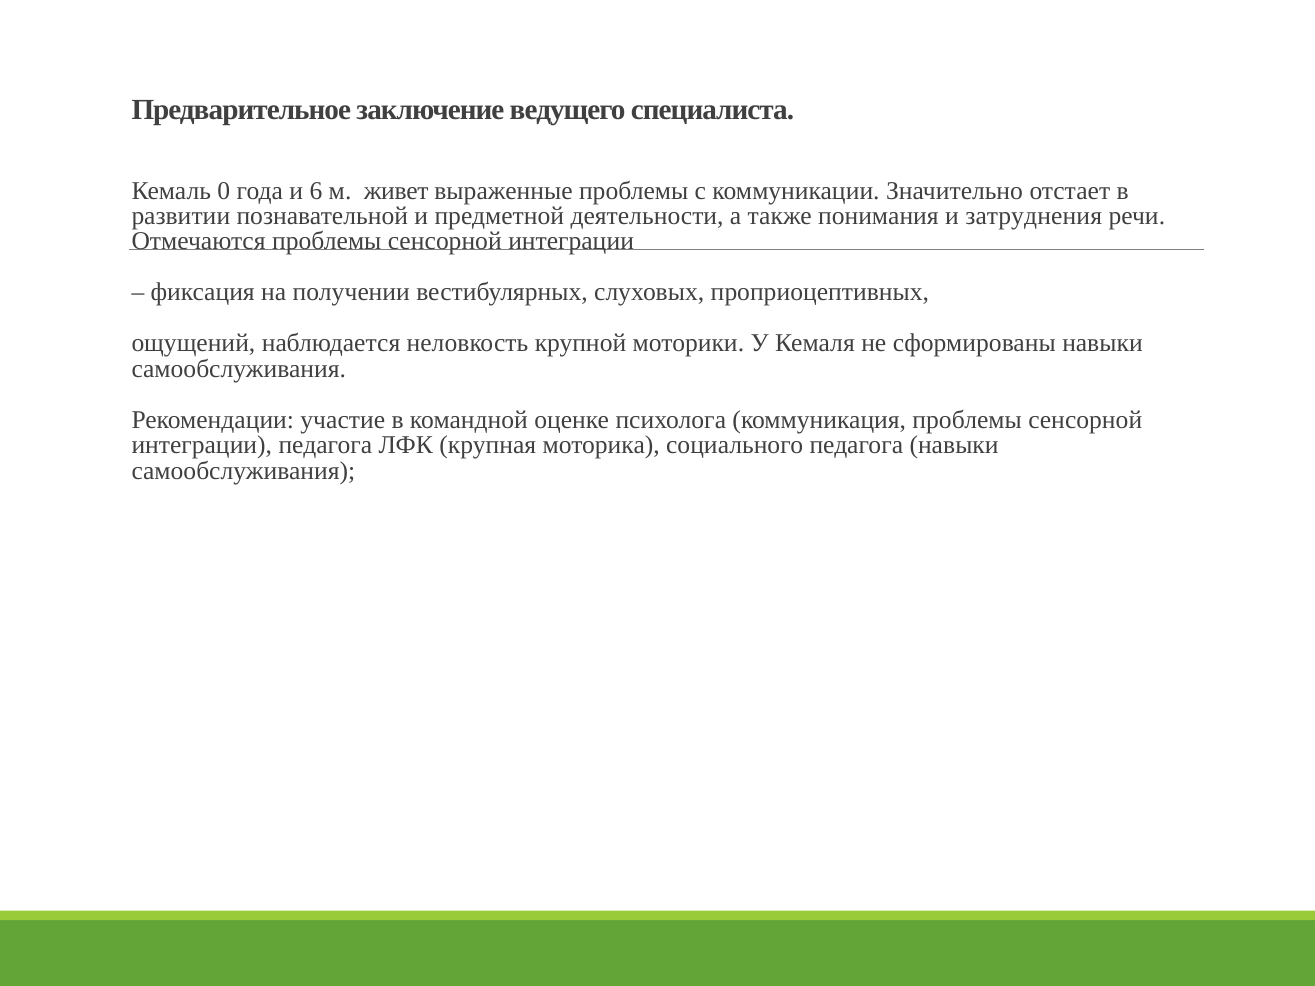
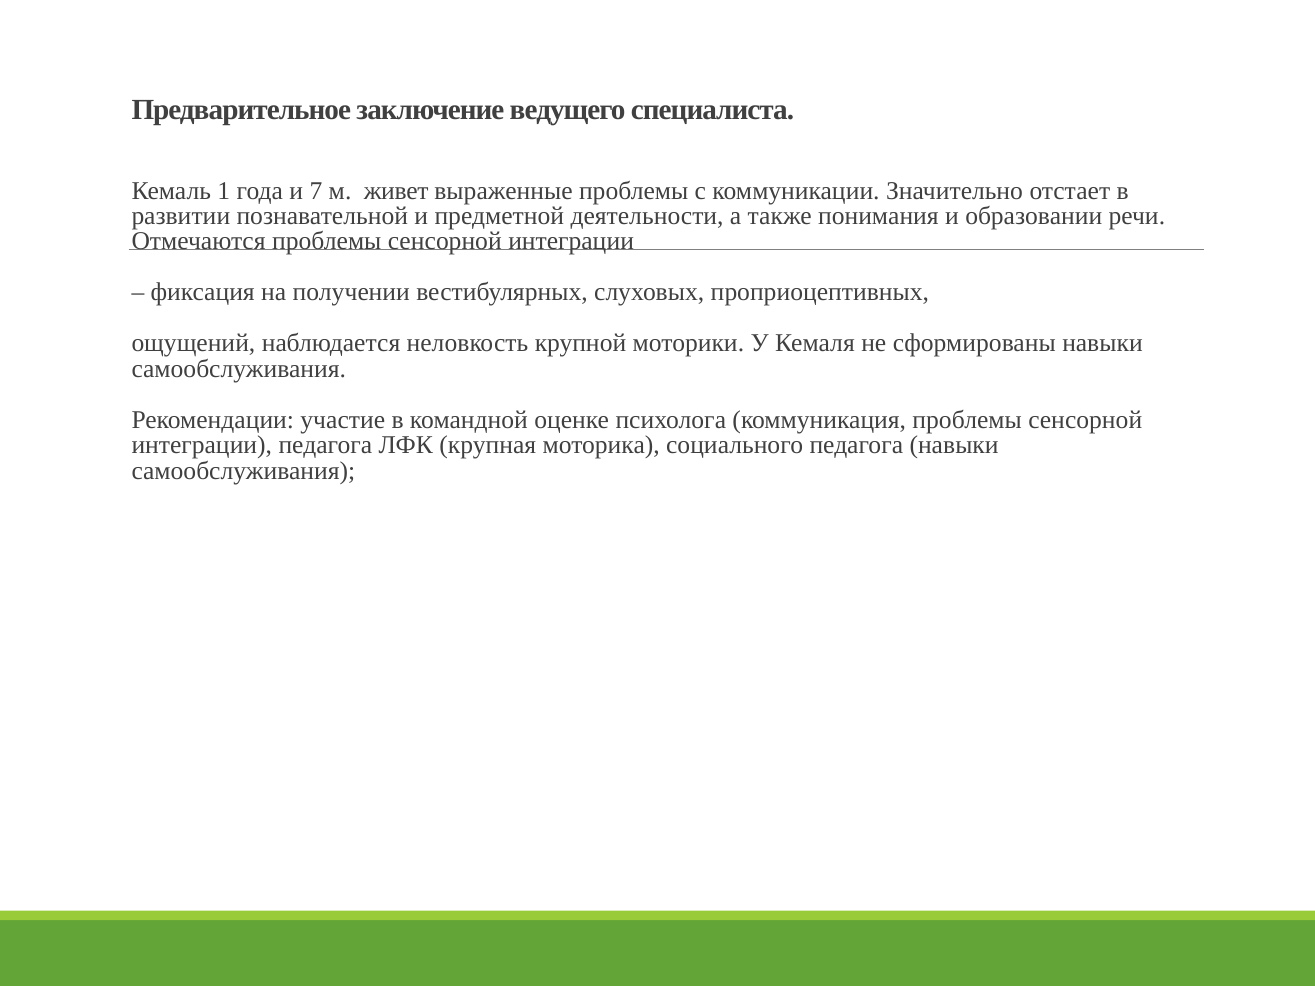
0: 0 -> 1
6: 6 -> 7
затруднения: затруднения -> образовании
